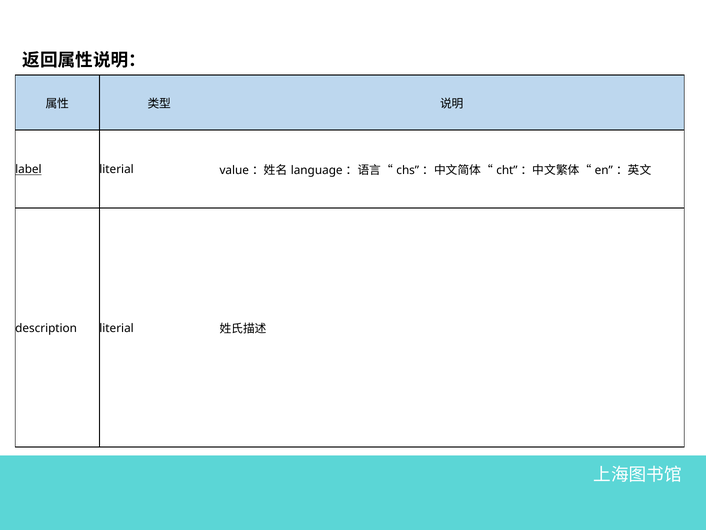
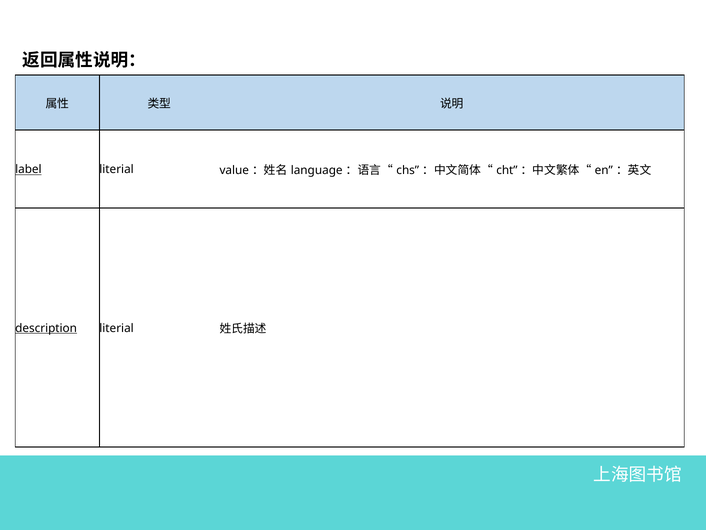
description underline: none -> present
